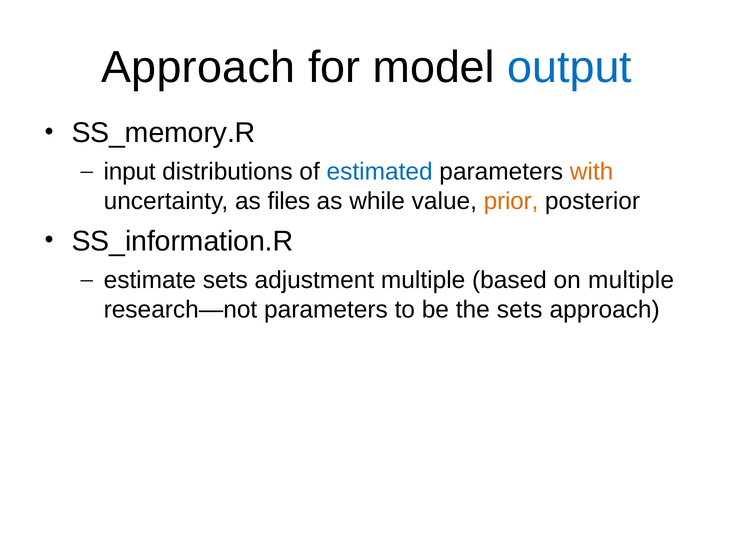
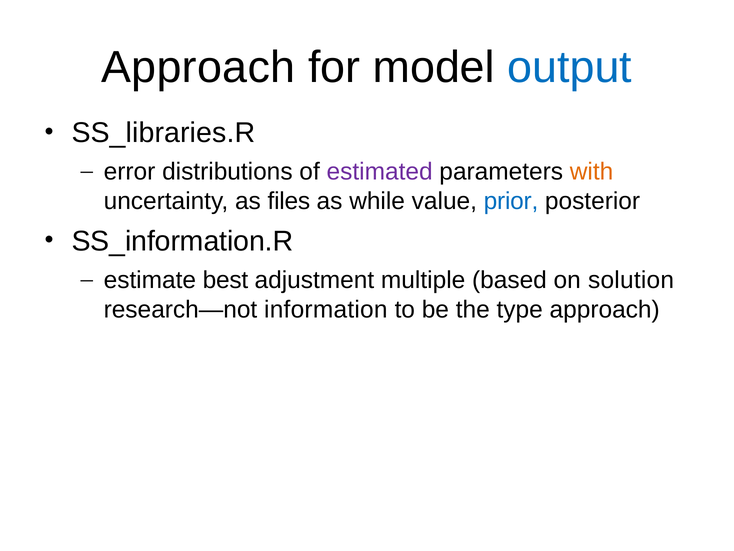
SS_memory.R: SS_memory.R -> SS_libraries.R
input: input -> error
estimated colour: blue -> purple
prior colour: orange -> blue
estimate sets: sets -> best
on multiple: multiple -> solution
research—not parameters: parameters -> information
the sets: sets -> type
